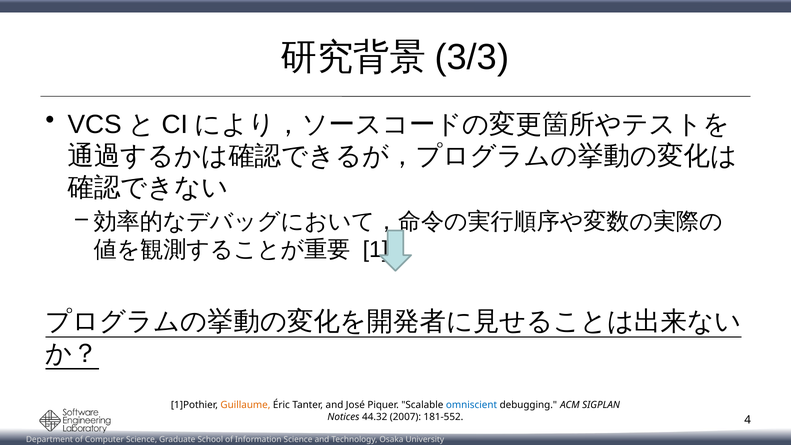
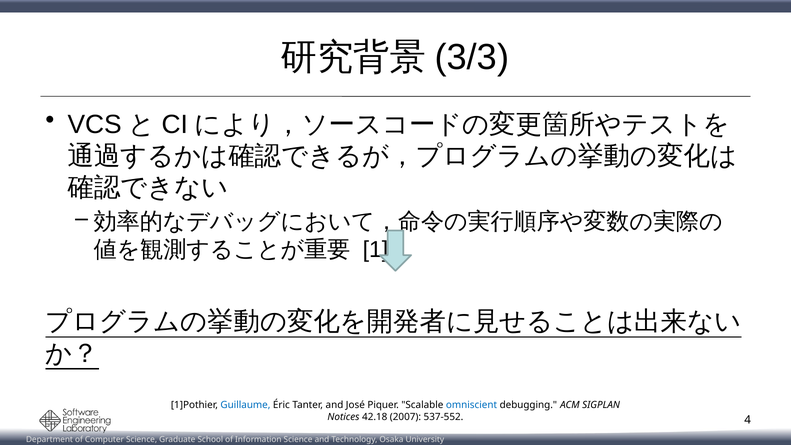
Guillaume colour: orange -> blue
44.32: 44.32 -> 42.18
181-552: 181-552 -> 537-552
